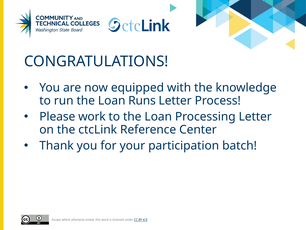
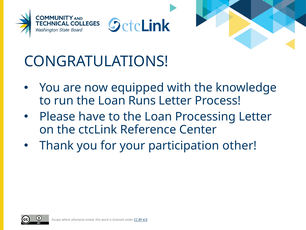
Please work: work -> have
batch: batch -> other
